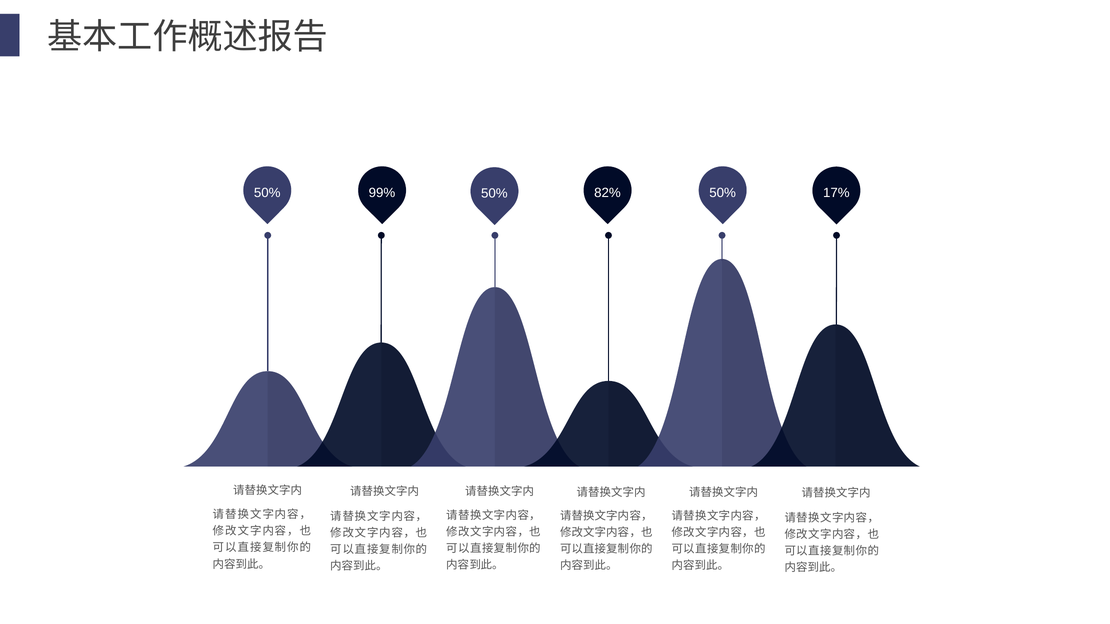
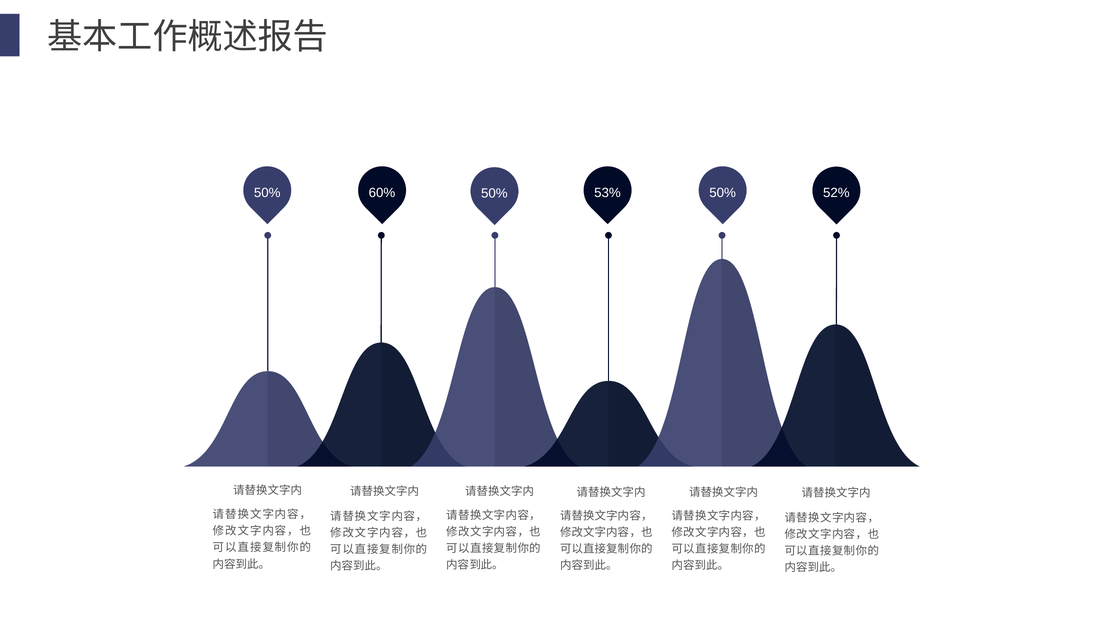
99%: 99% -> 60%
82%: 82% -> 53%
17%: 17% -> 52%
